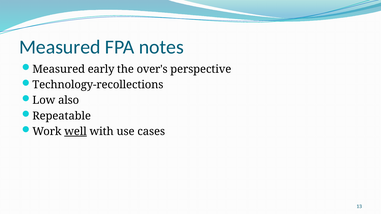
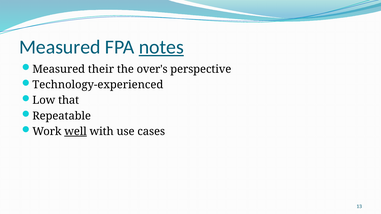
notes underline: none -> present
early: early -> their
Technology-recollections: Technology-recollections -> Technology-experienced
also: also -> that
